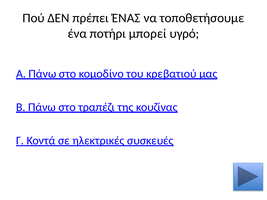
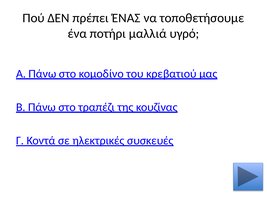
μπορεί: μπορεί -> μαλλιά
